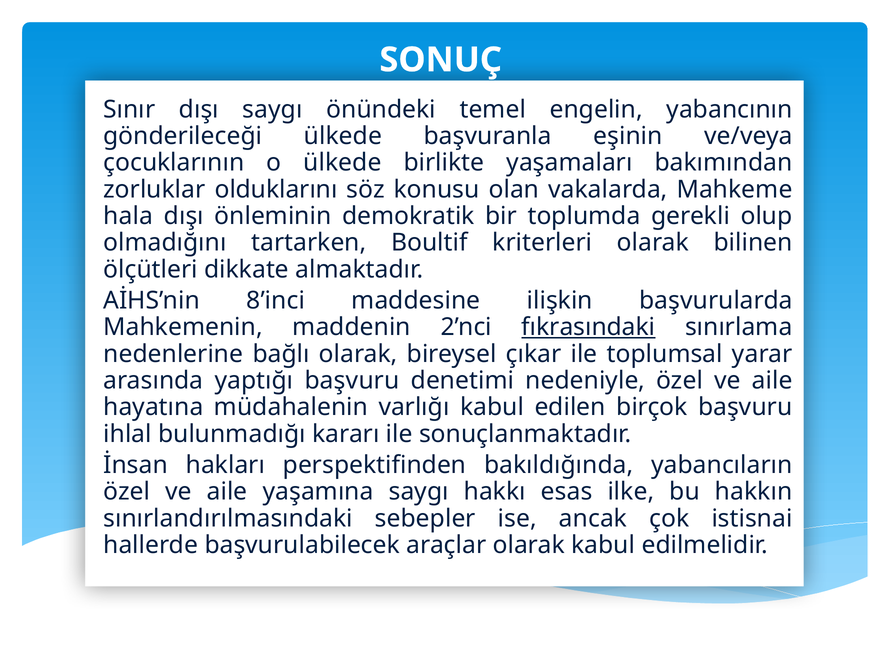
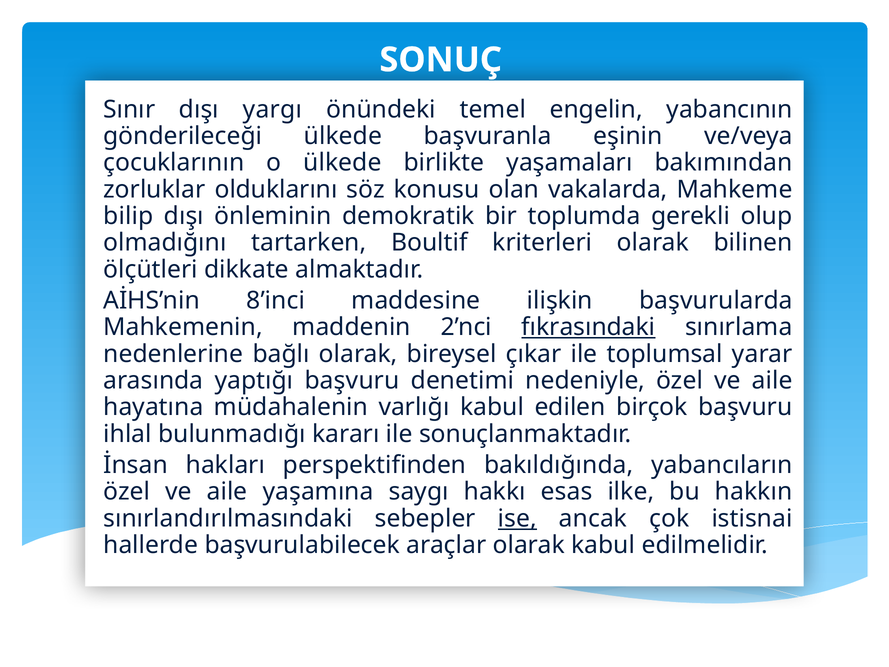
dışı saygı: saygı -> yargı
hala: hala -> bilip
ise underline: none -> present
